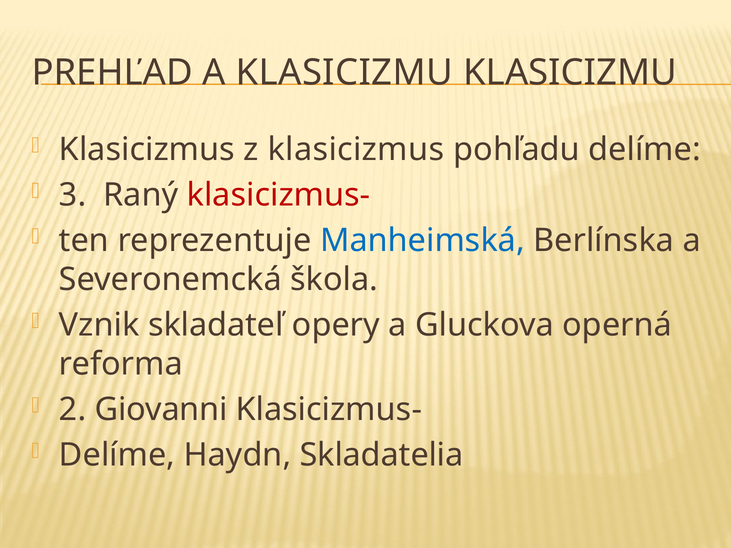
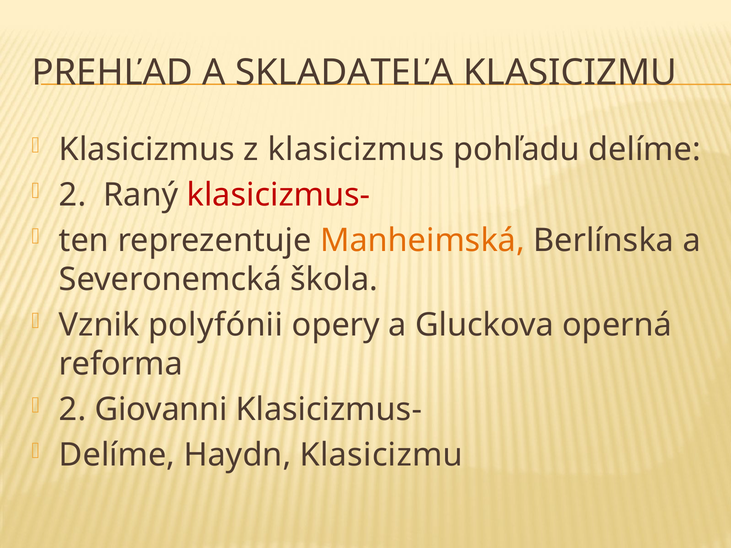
A KLASICIZMU: KLASICIZMU -> SKLADATEĽA
3 at (73, 195): 3 -> 2
Manheimská colour: blue -> orange
skladateľ: skladateľ -> polyfónii
Haydn Skladatelia: Skladatelia -> Klasicizmu
